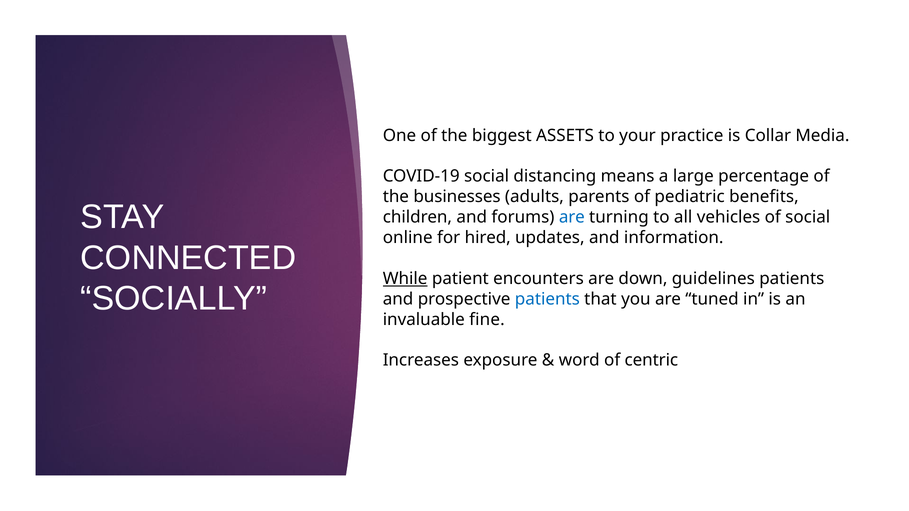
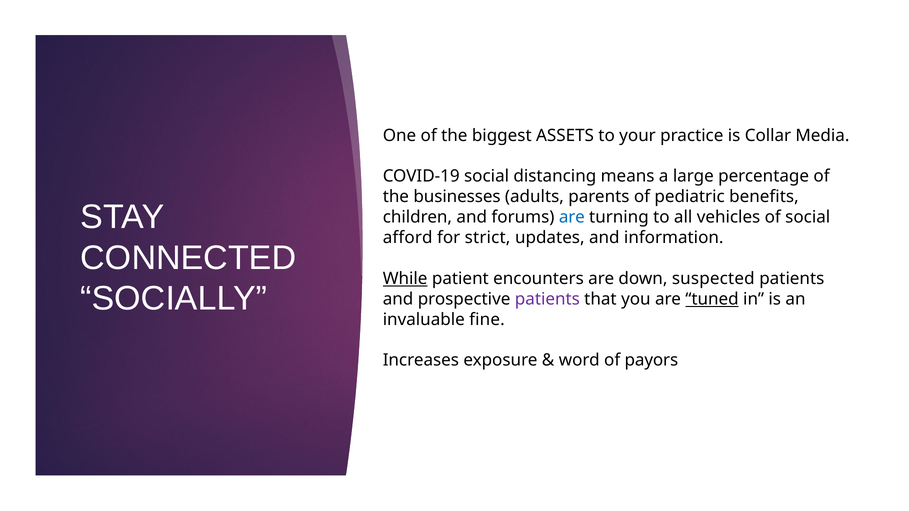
online: online -> afford
hired: hired -> strict
guidelines: guidelines -> suspected
patients at (547, 299) colour: blue -> purple
tuned underline: none -> present
centric: centric -> payors
